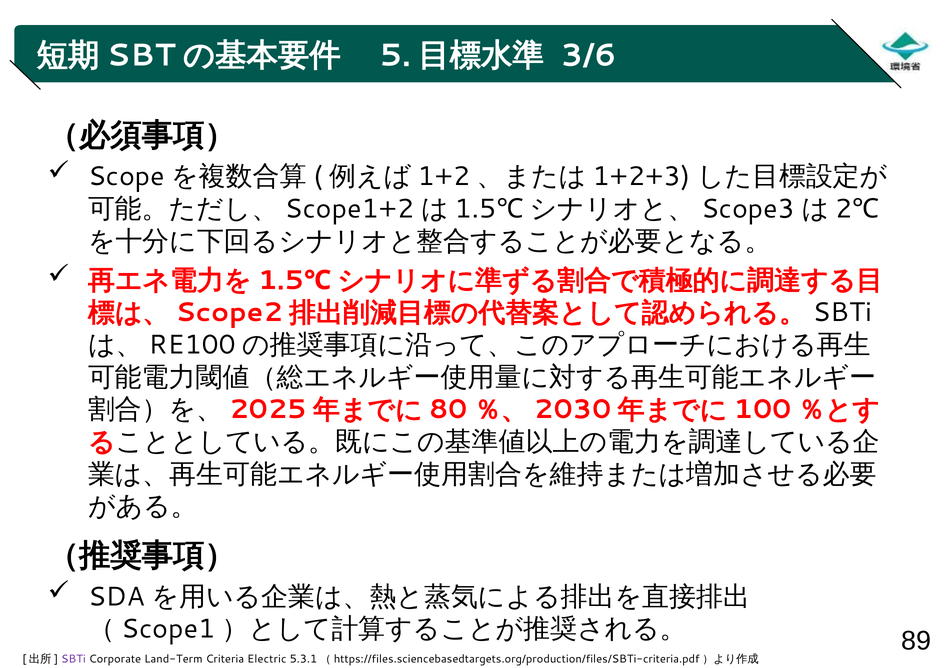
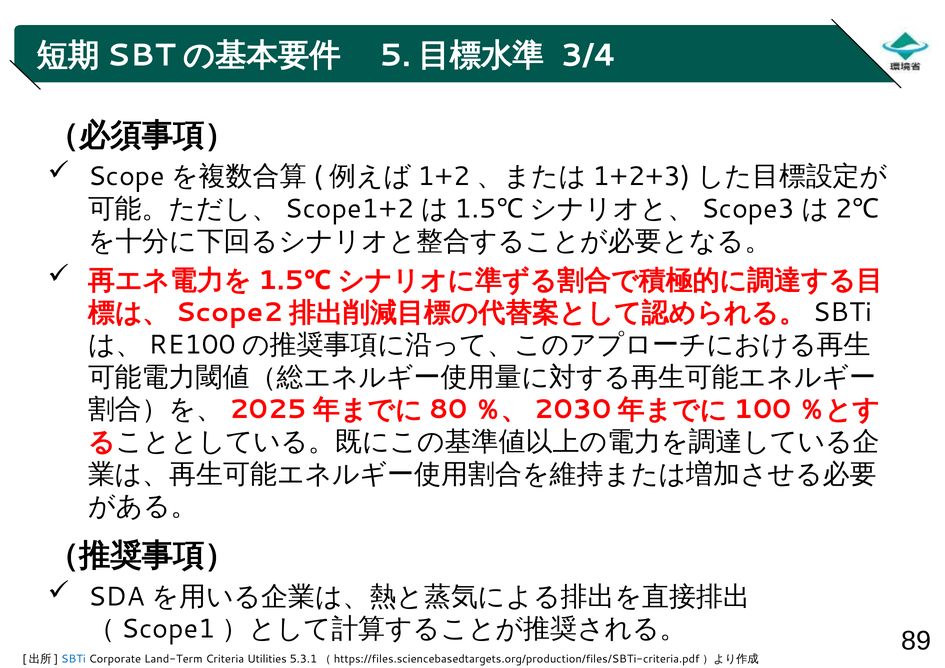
3/6: 3/6 -> 3/4
SBTi colour: purple -> blue
Electric: Electric -> Utilities
